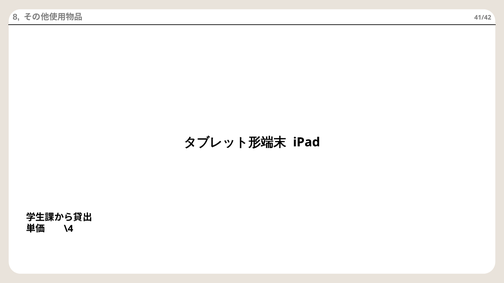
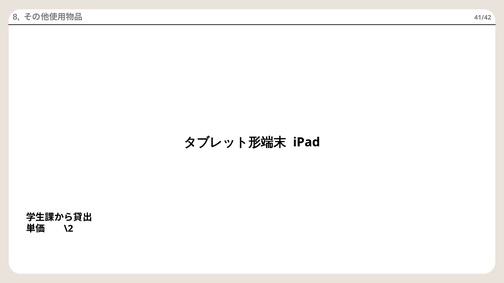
\4: \4 -> \2
